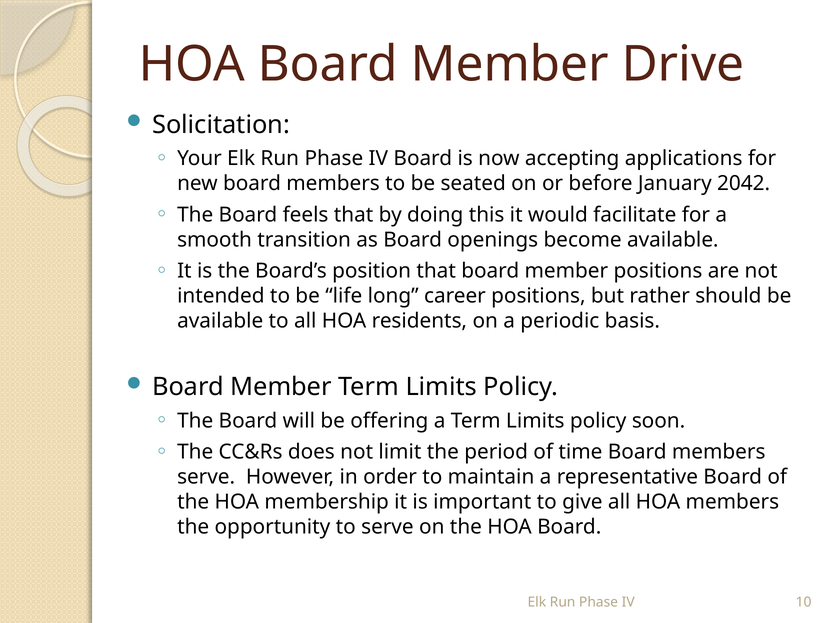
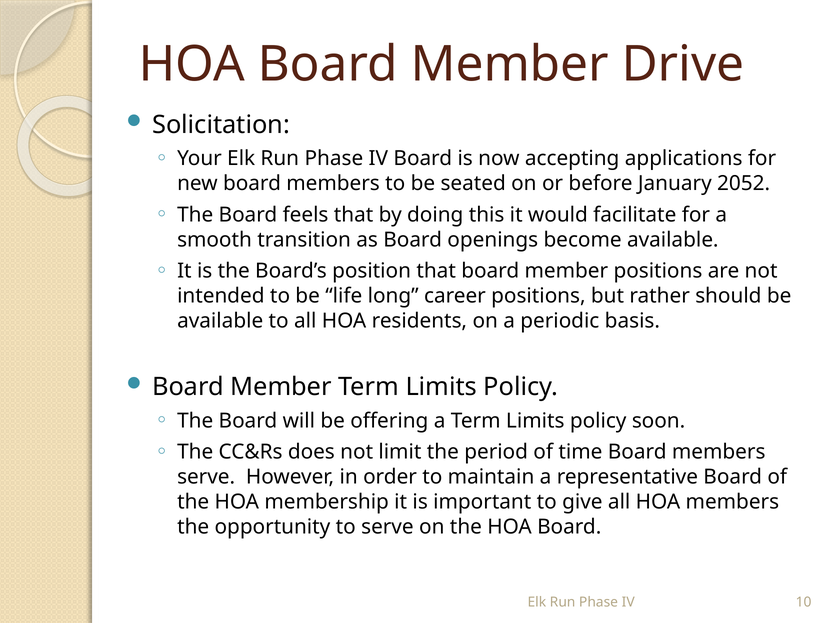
2042: 2042 -> 2052
